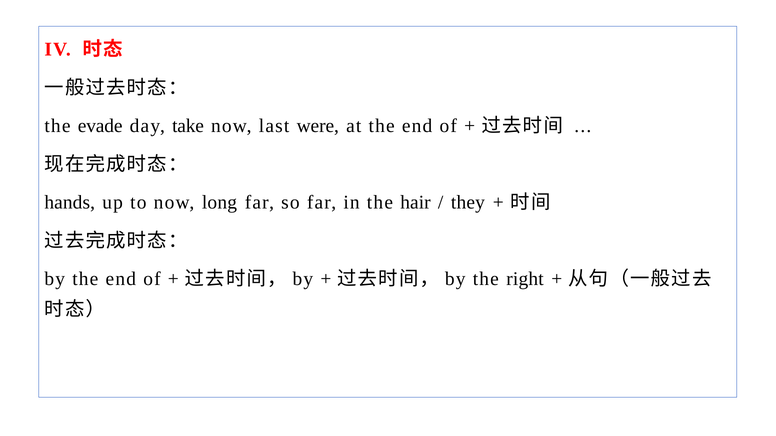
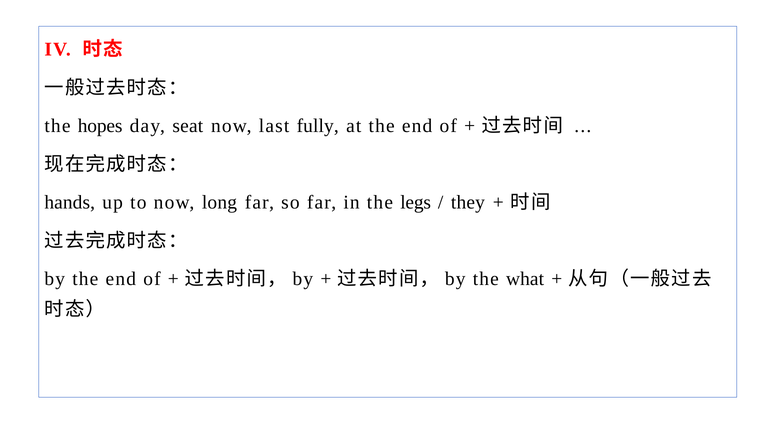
evade: evade -> hopes
take: take -> seat
were: were -> fully
hair: hair -> legs
right: right -> what
